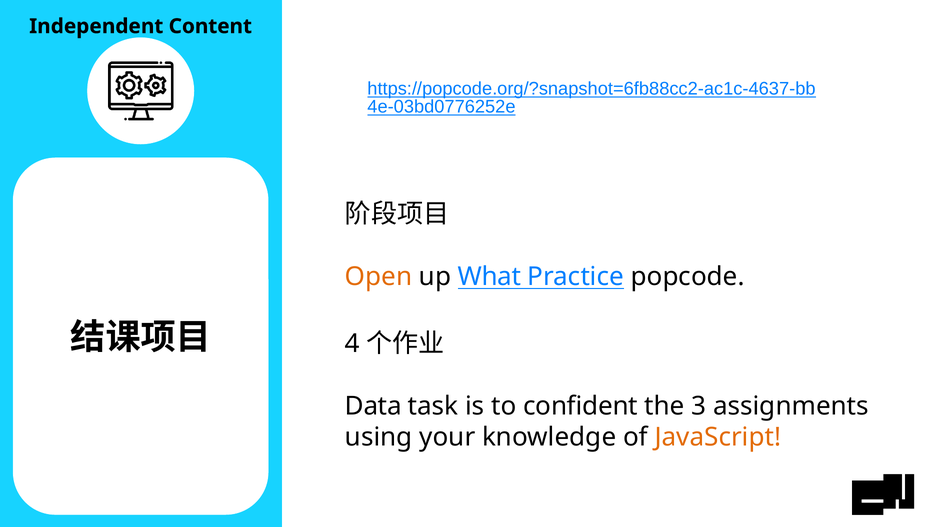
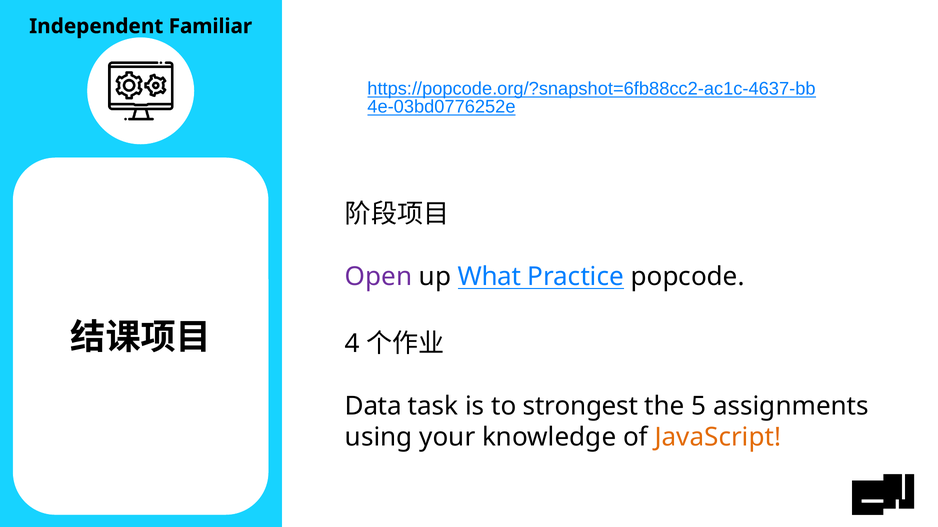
Content: Content -> Familiar
Open colour: orange -> purple
confident: confident -> strongest
3: 3 -> 5
